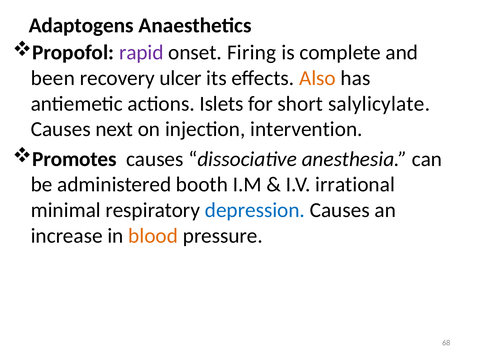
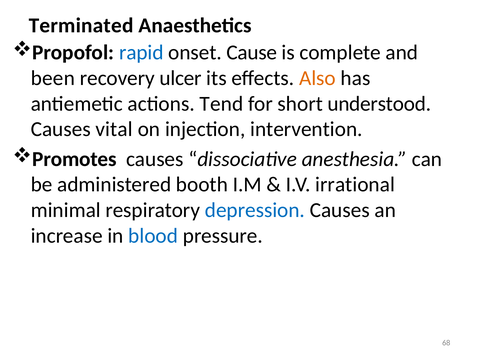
Adaptogens: Adaptogens -> Terminated
rapid colour: purple -> blue
Firing: Firing -> Cause
Islets: Islets -> Tend
salylicylate: salylicylate -> understood
next: next -> vital
blood colour: orange -> blue
